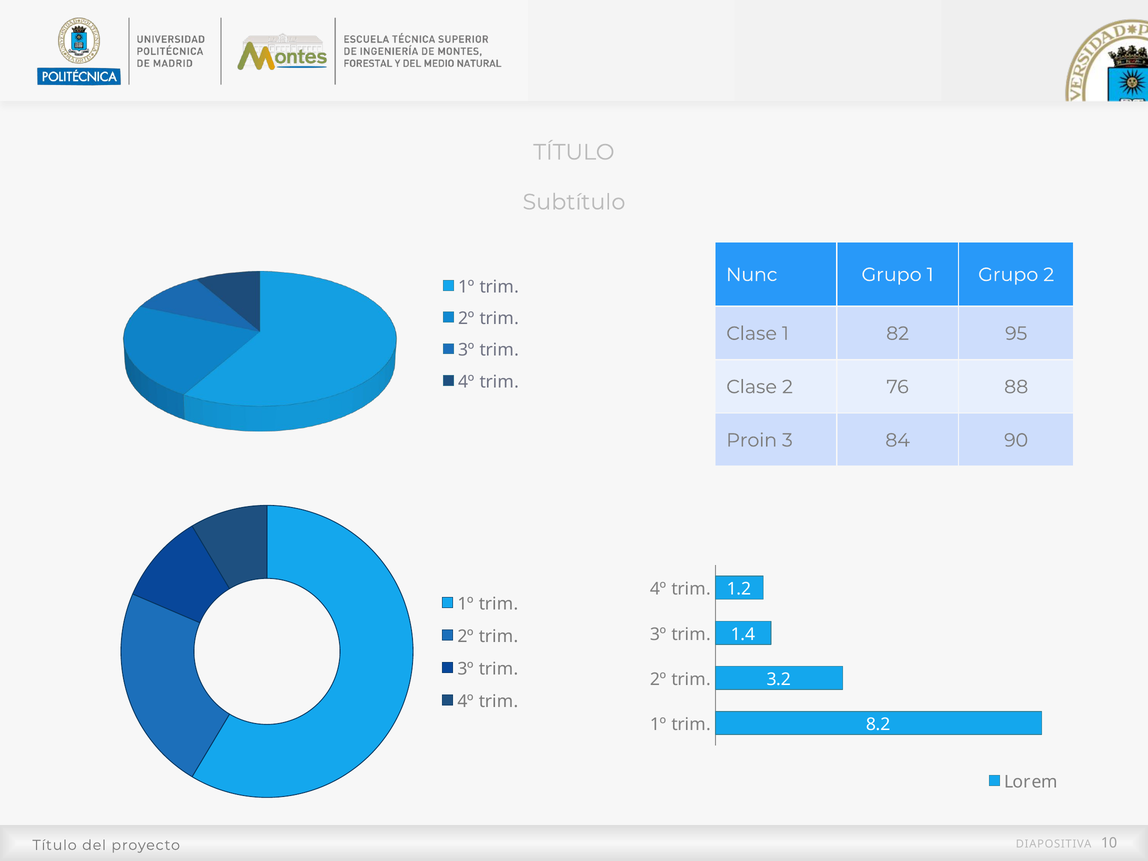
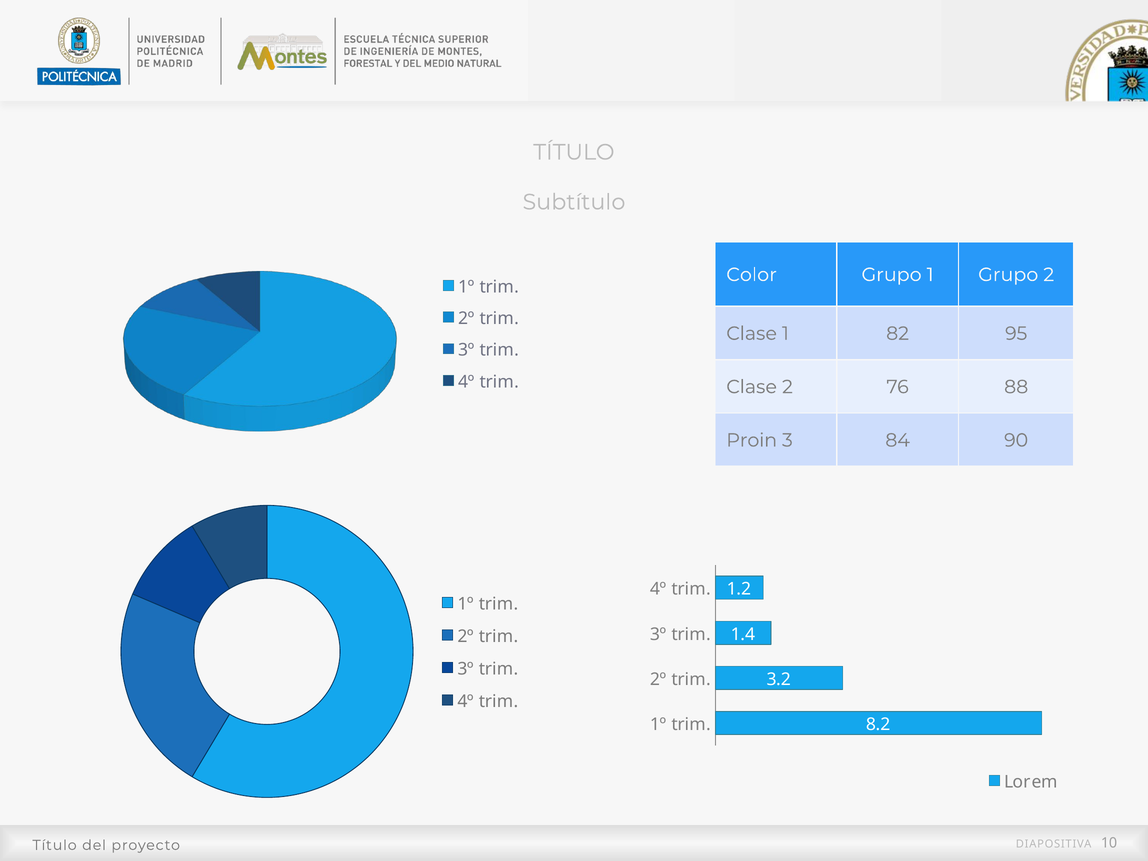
Nunc: Nunc -> Color
